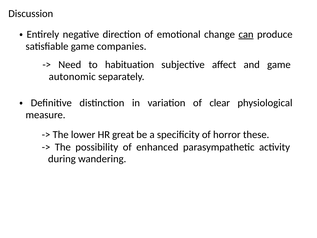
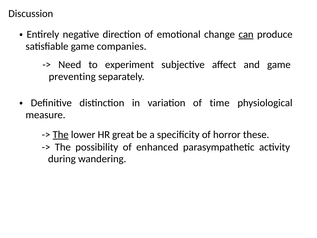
habituation: habituation -> experiment
autonomic: autonomic -> preventing
clear: clear -> time
The at (61, 134) underline: none -> present
